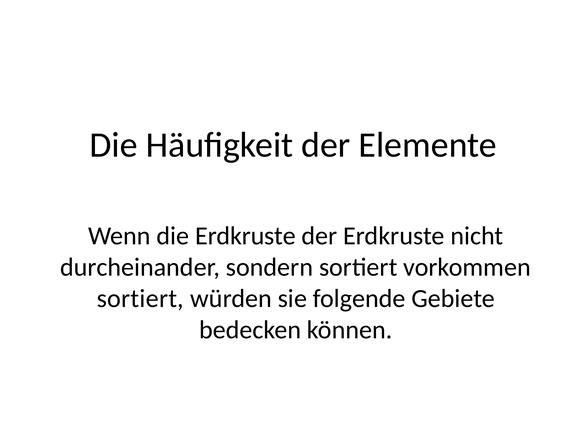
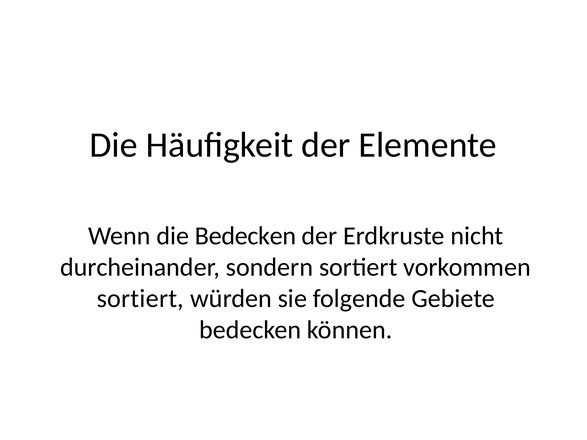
die Erdkruste: Erdkruste -> Bedecken
